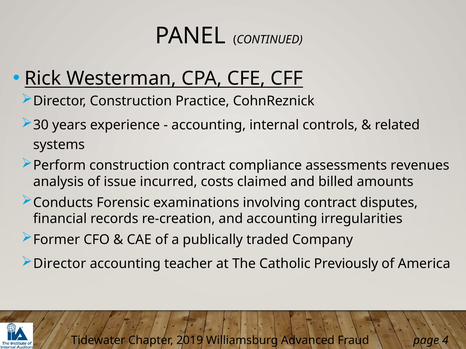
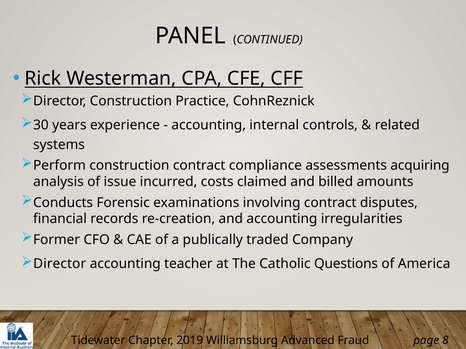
revenues: revenues -> acquiring
Previously: Previously -> Questions
4: 4 -> 8
